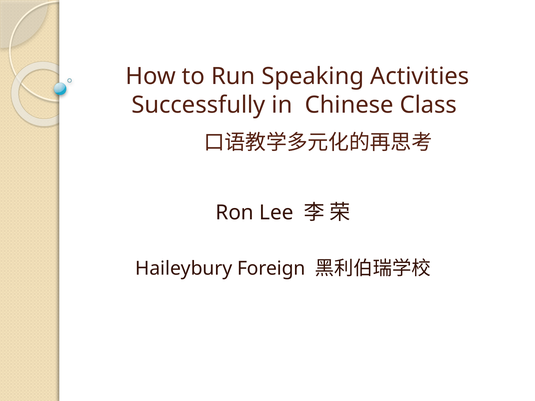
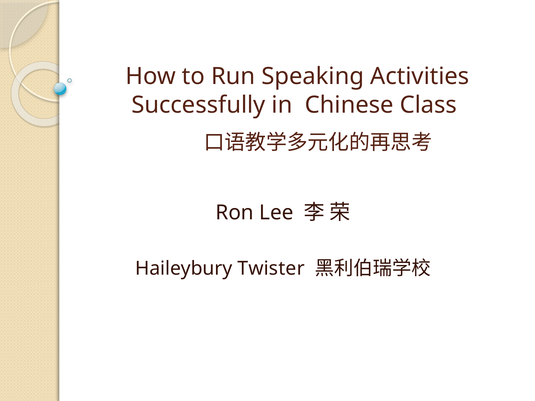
Foreign: Foreign -> Twister
